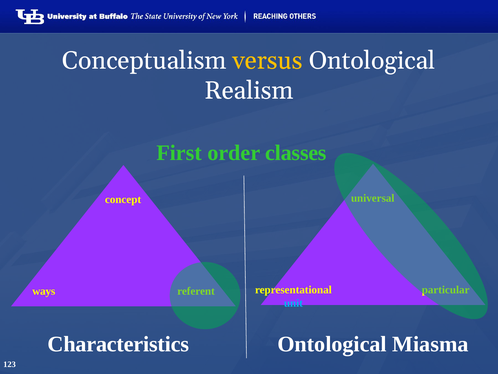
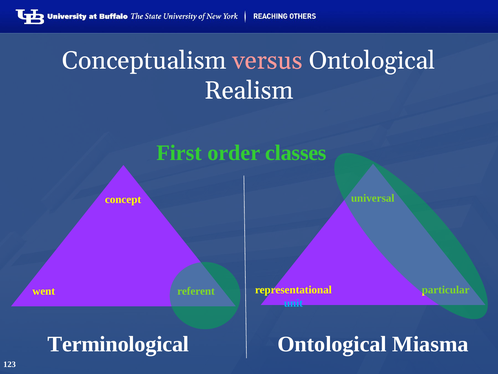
versus colour: yellow -> pink
ways: ways -> went
Characteristics: Characteristics -> Terminological
